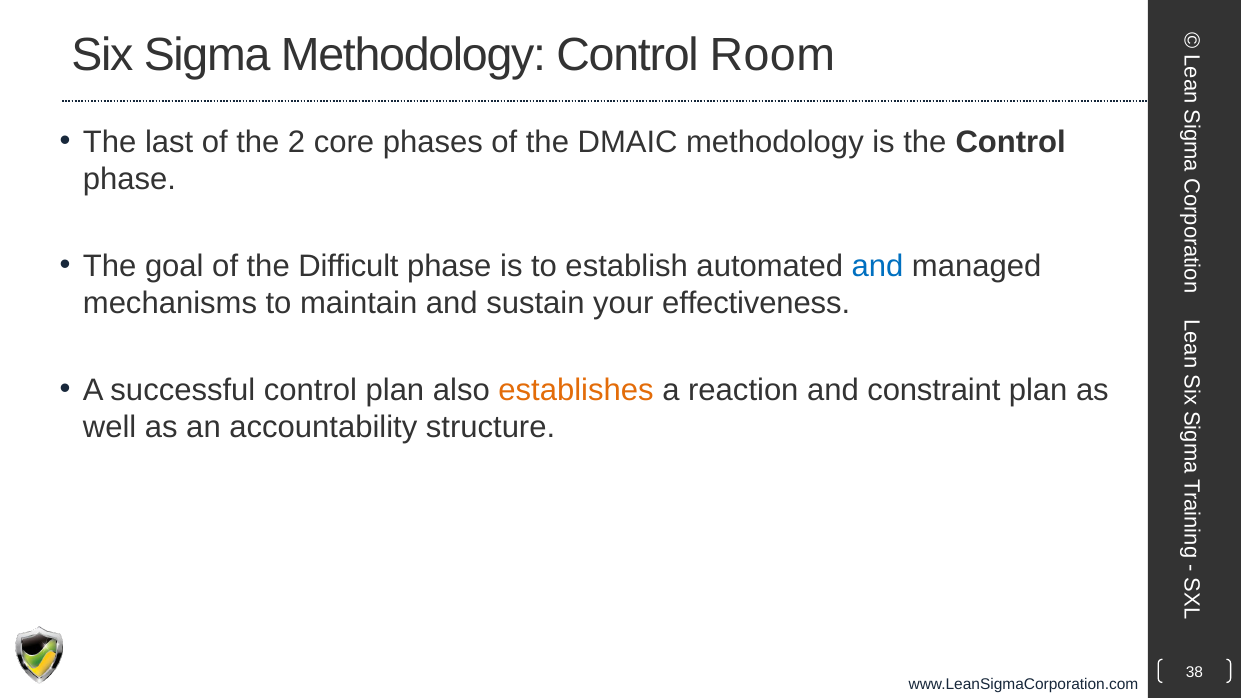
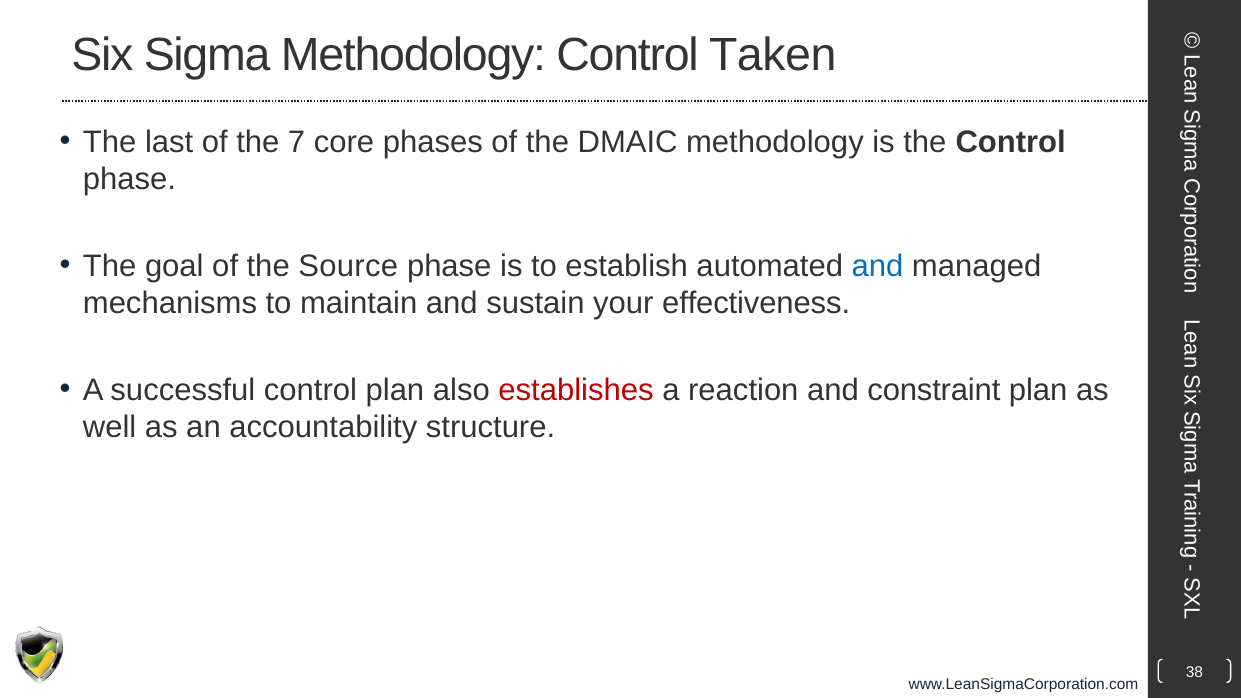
Room: Room -> Taken
2: 2 -> 7
Difficult: Difficult -> Source
establishes colour: orange -> red
